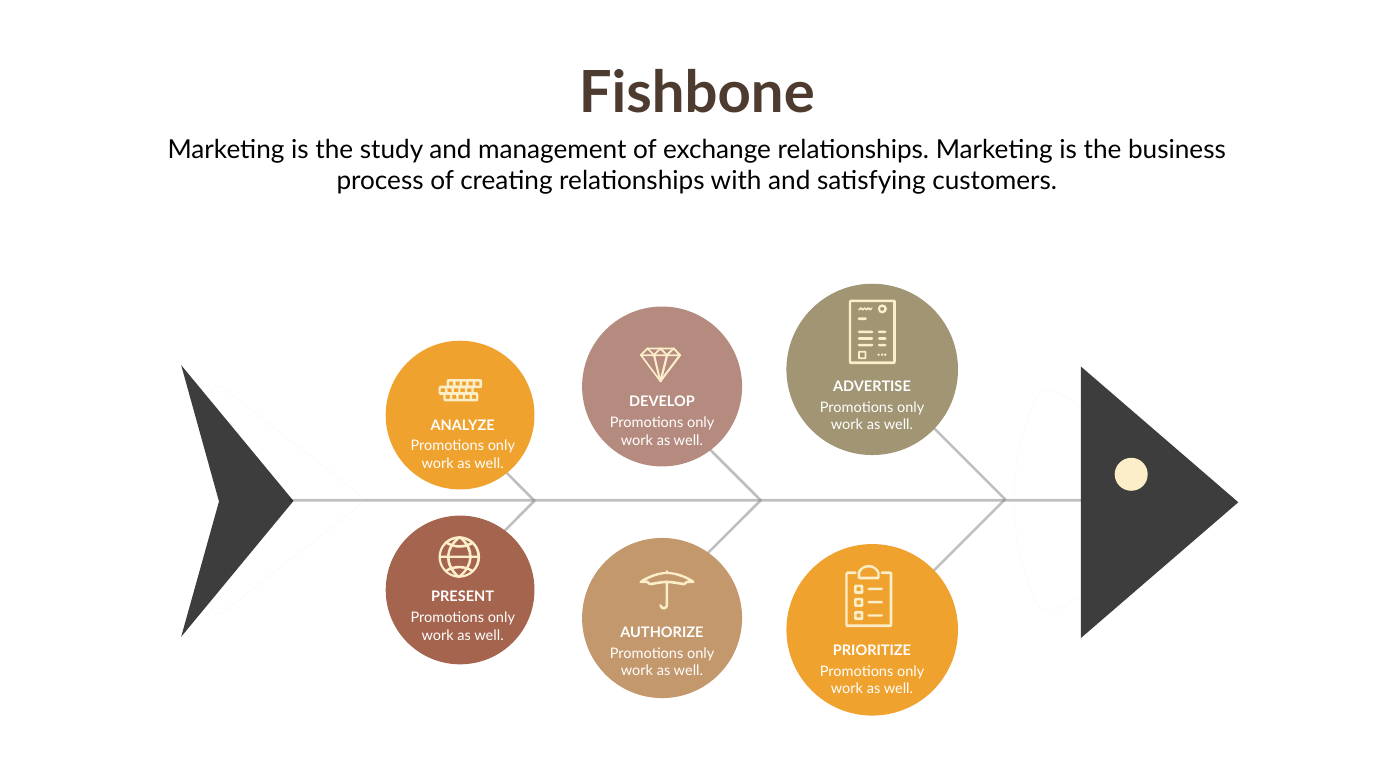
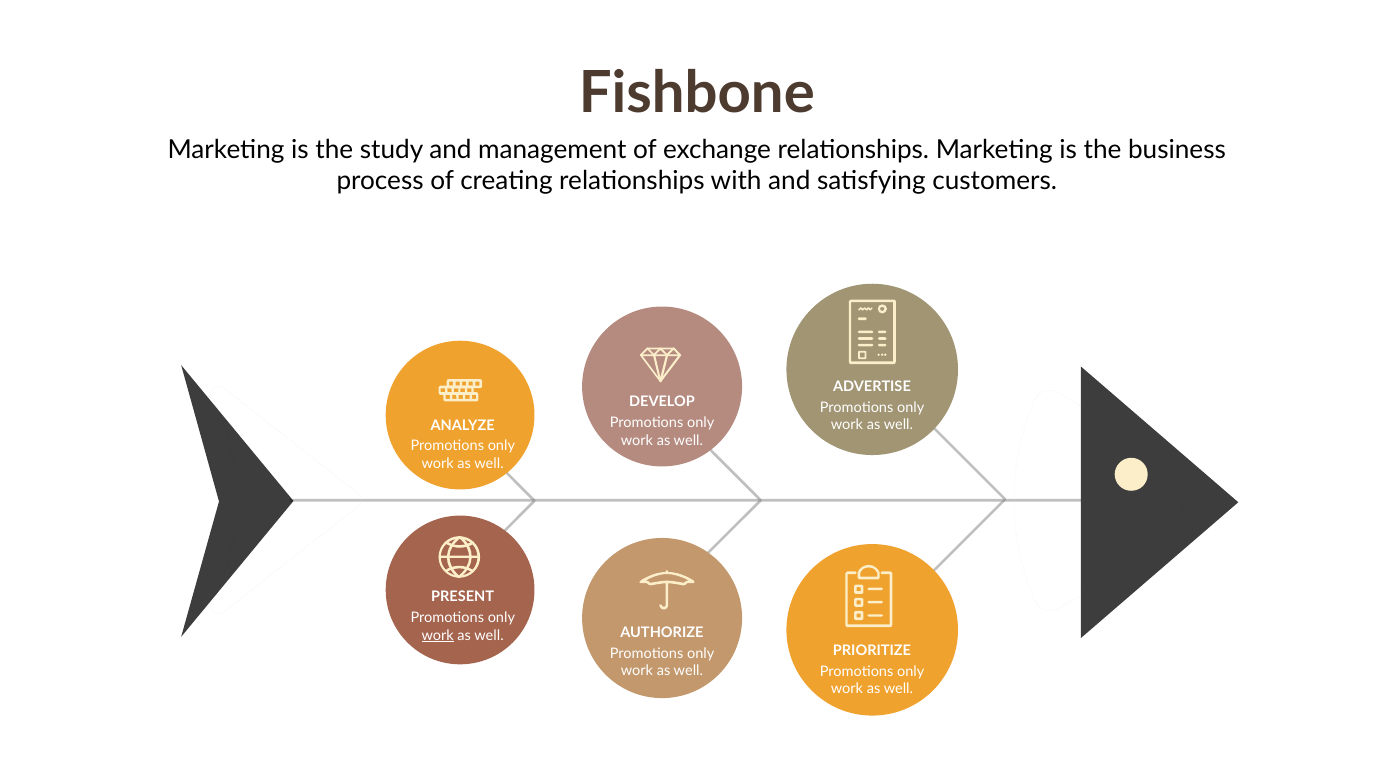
work at (438, 636) underline: none -> present
